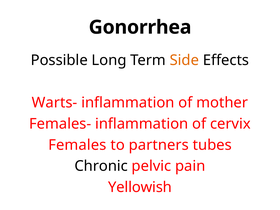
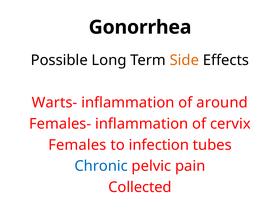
mother: mother -> around
partners: partners -> infection
Chronic colour: black -> blue
Yellowish: Yellowish -> Collected
